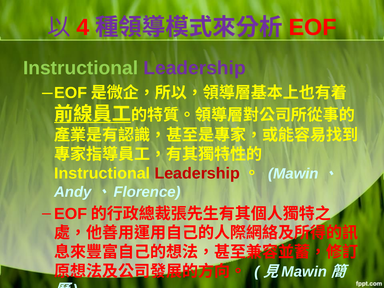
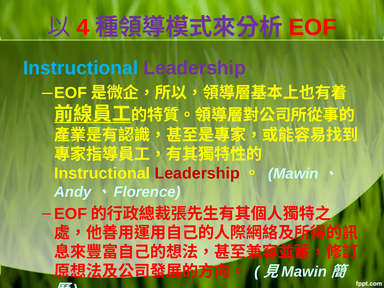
Instructional at (81, 68) colour: light green -> light blue
